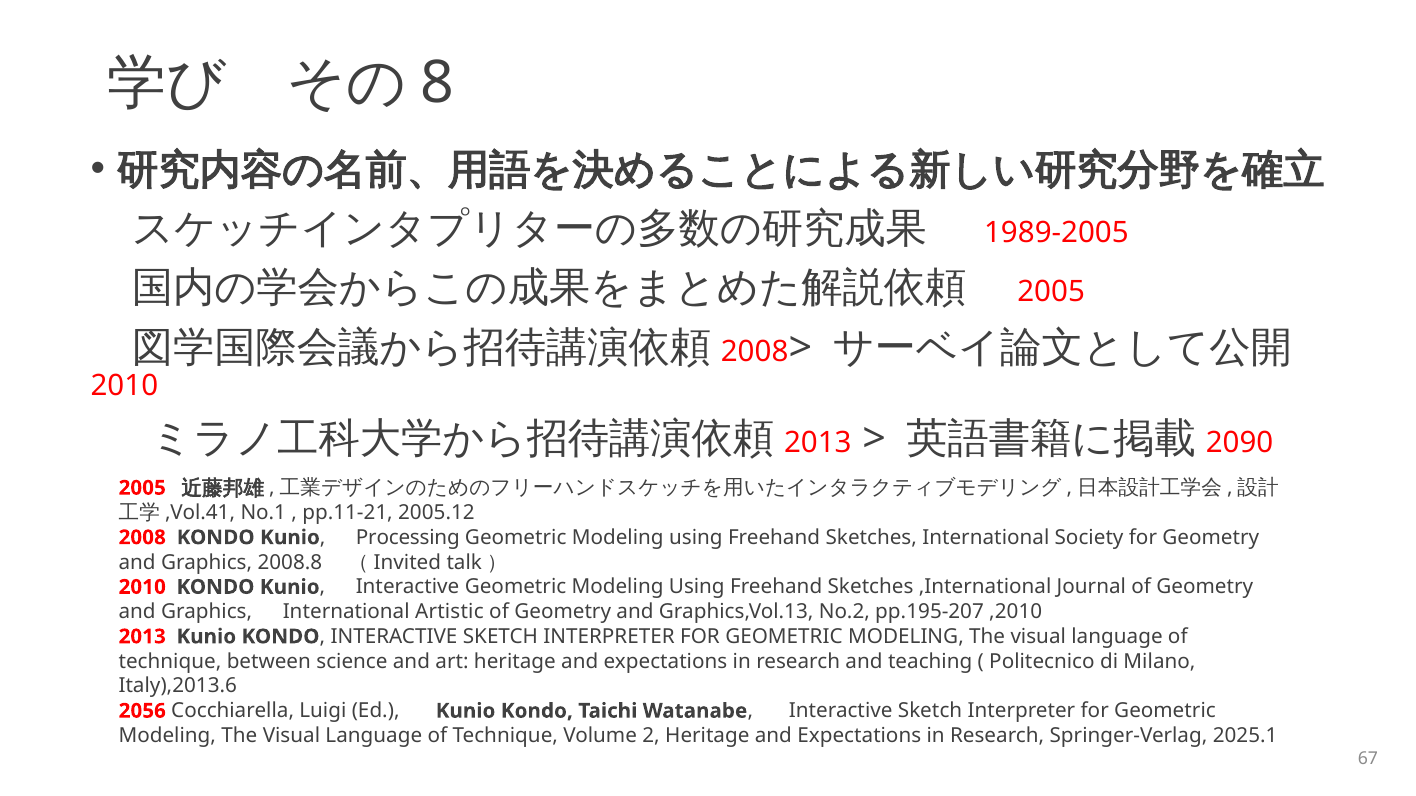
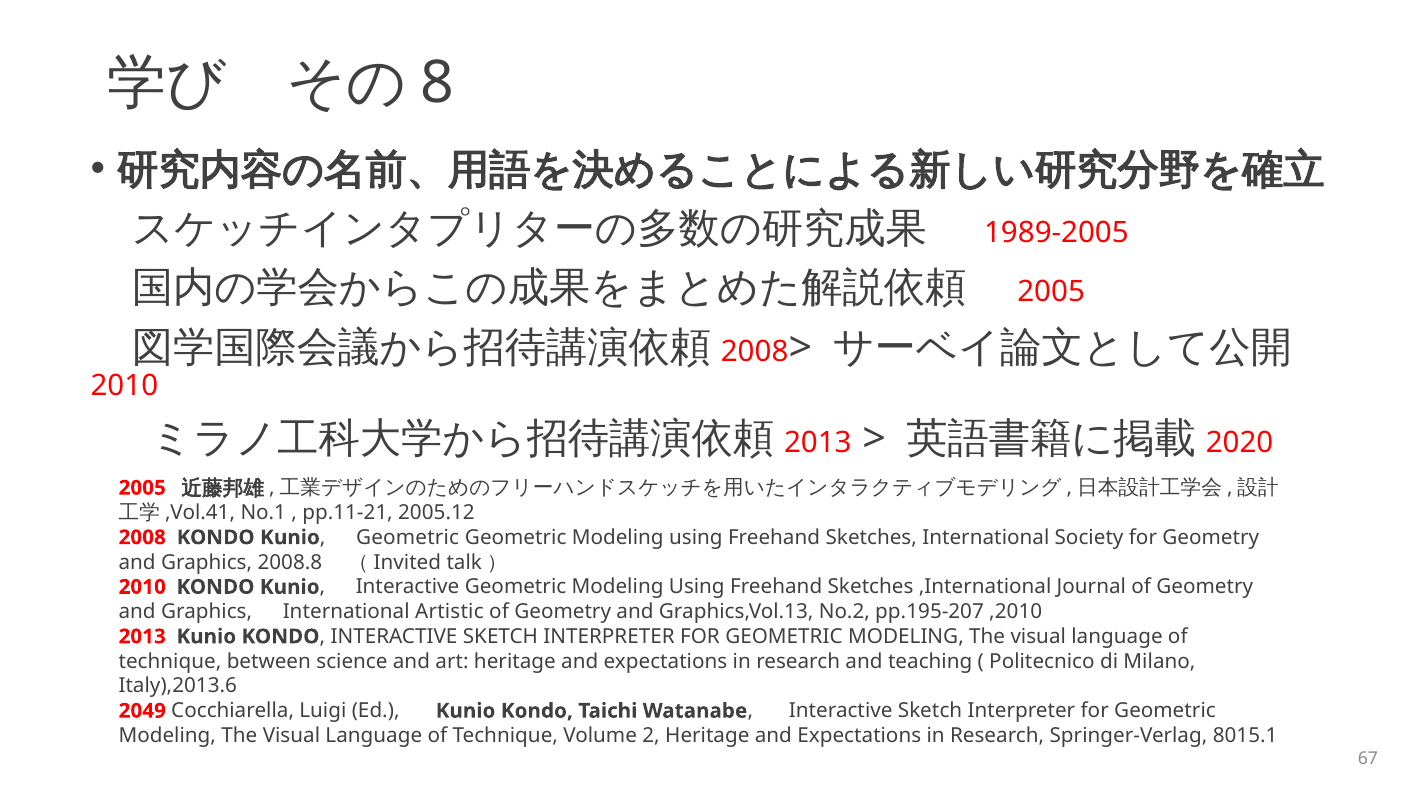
2090: 2090 -> 2020
Kunio Processing: Processing -> Geometric
2056: 2056 -> 2049
2025.1: 2025.1 -> 8015.1
